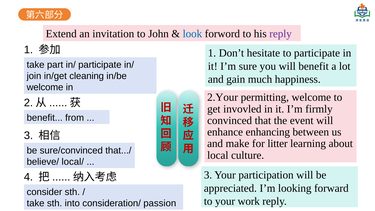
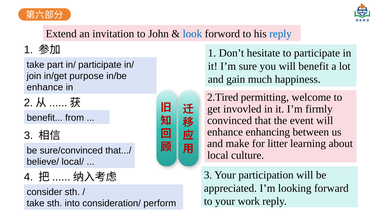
reply at (281, 34) colour: purple -> blue
cleaning: cleaning -> purpose
welcome at (45, 87): welcome -> enhance
2.Your: 2.Your -> 2.Tired
passion: passion -> perform
